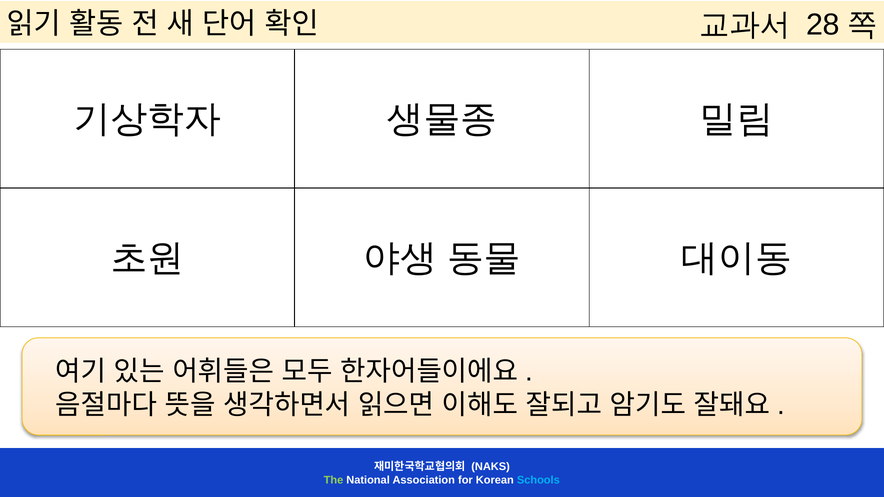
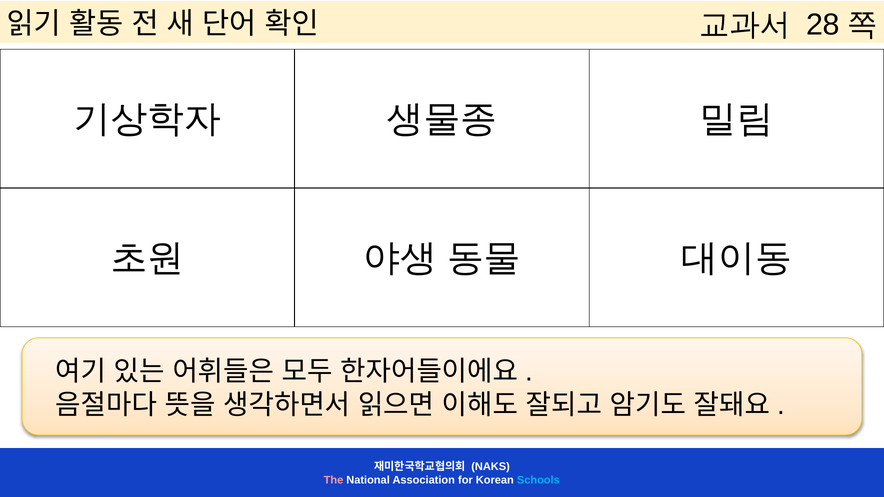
The colour: light green -> pink
